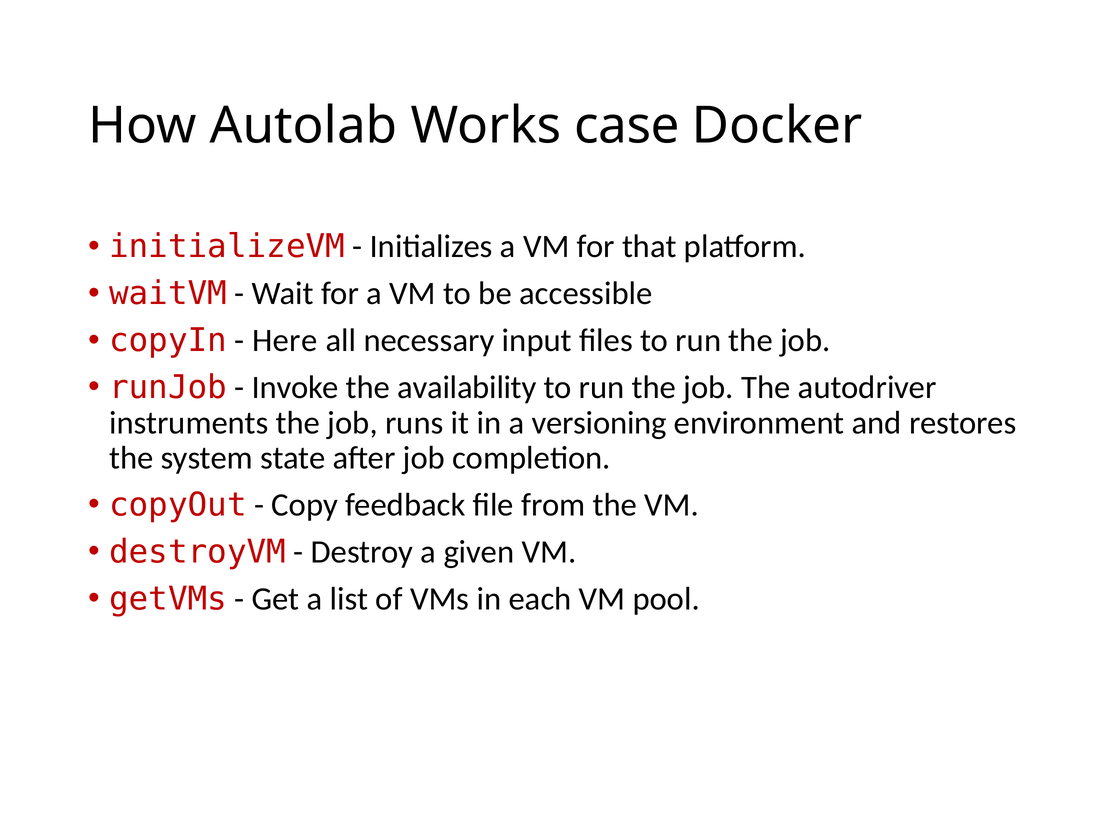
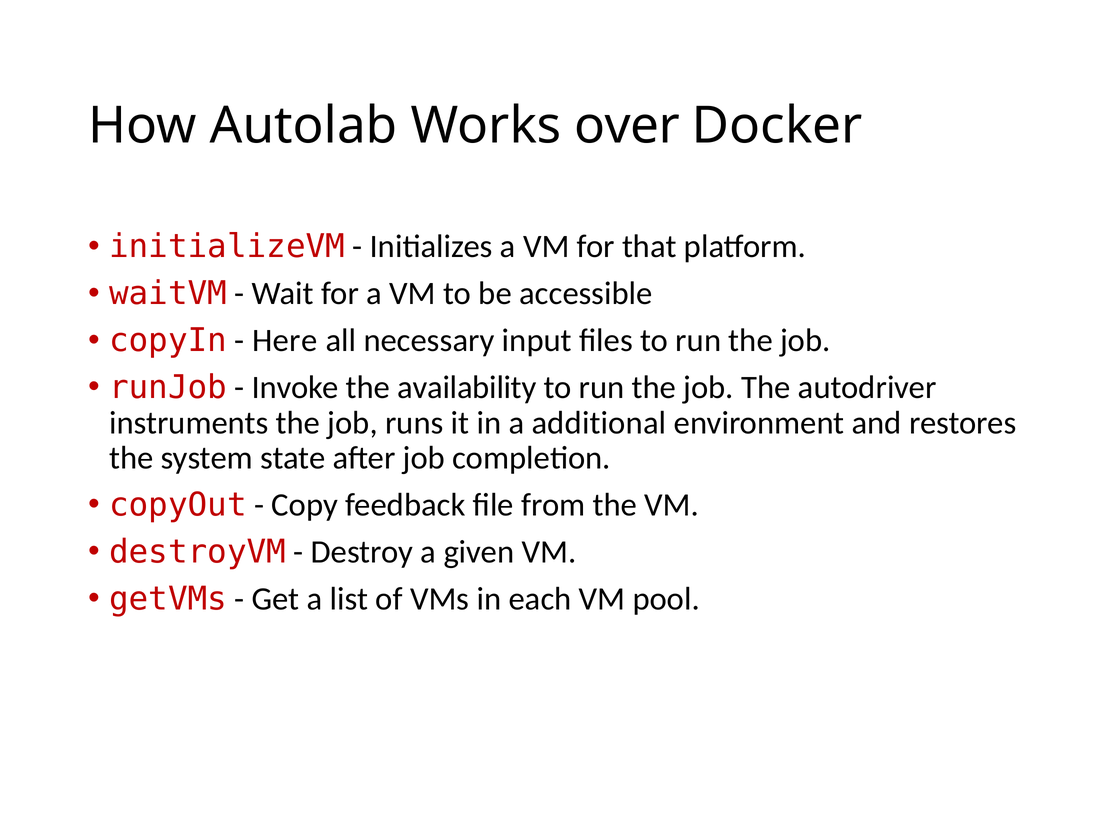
case: case -> over
versioning: versioning -> additional
